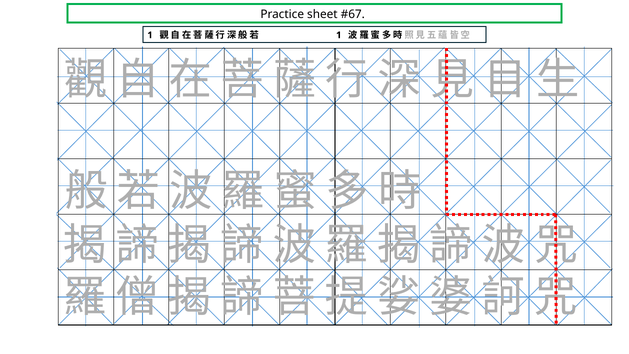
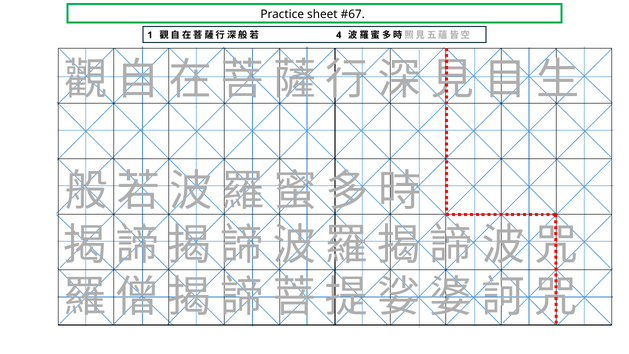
1 at (339, 35): 1 -> 4
